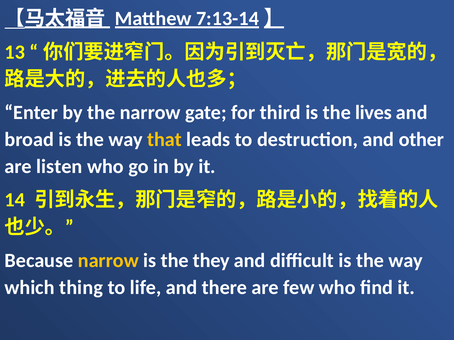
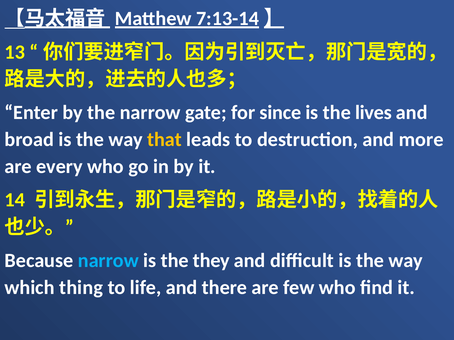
third: third -> since
other: other -> more
listen: listen -> every
narrow at (108, 261) colour: yellow -> light blue
